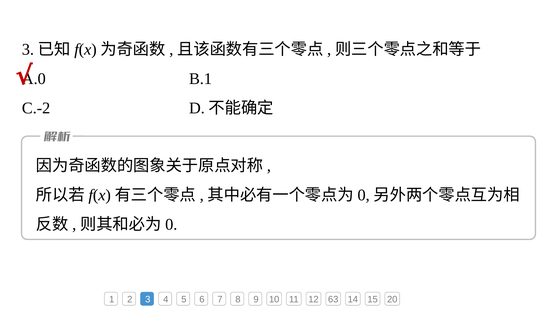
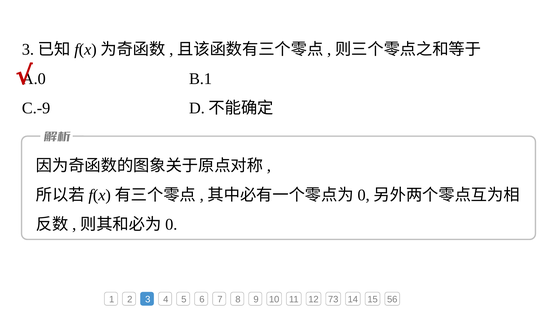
C.-2: C.-2 -> C.-9
63: 63 -> 73
20: 20 -> 56
